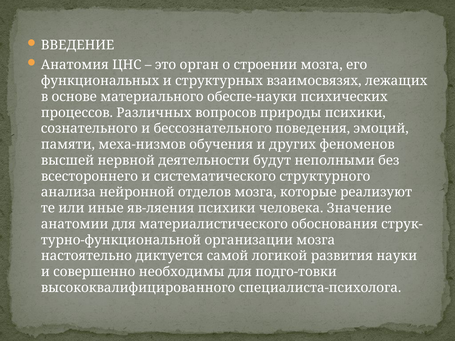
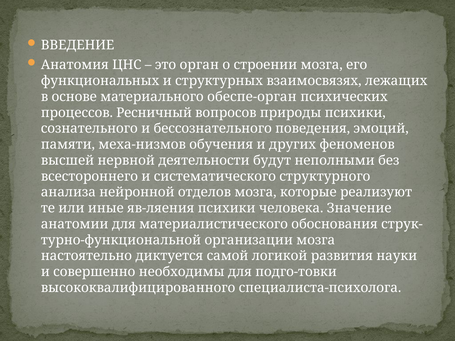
обеспе-науки: обеспе-науки -> обеспе-орган
Различных: Различных -> Ресничный
